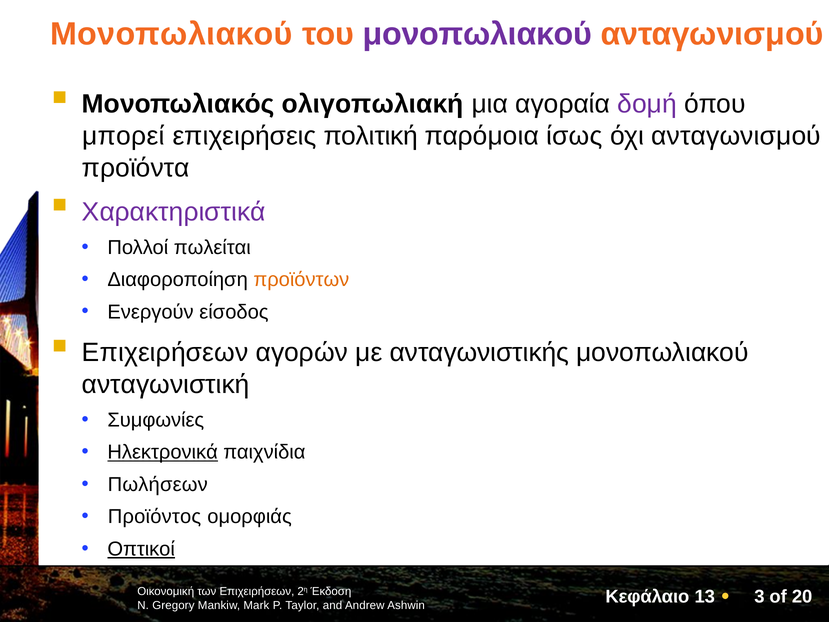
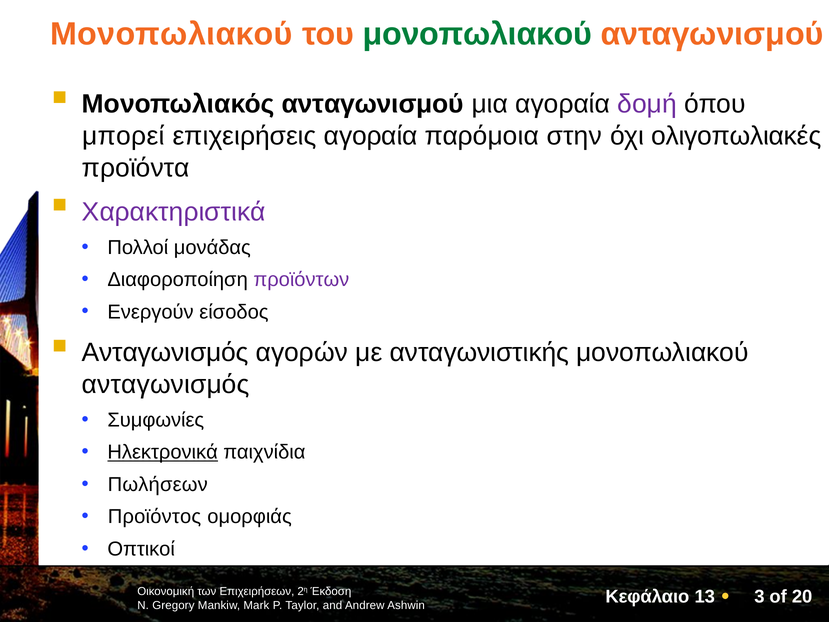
μονοπωλιακού at (477, 34) colour: purple -> green
Μονοπωλιακός ολιγοπωλιακή: ολιγοπωλιακή -> ανταγωνισμού
επιχειρήσεις πολιτική: πολιτική -> αγοραία
ίσως: ίσως -> στην
όχι ανταγωνισμού: ανταγωνισμού -> ολιγοπωλιακές
πωλείται: πωλείται -> μονάδας
προϊόντων colour: orange -> purple
Επιχειρήσεων at (165, 353): Επιχειρήσεων -> Ανταγωνισμός
ανταγωνιστική at (166, 384): ανταγωνιστική -> ανταγωνισμός
Οπτικοί underline: present -> none
